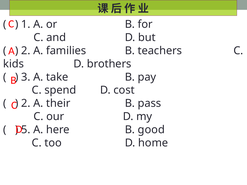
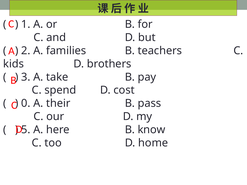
2 at (26, 103): 2 -> 0
good: good -> know
